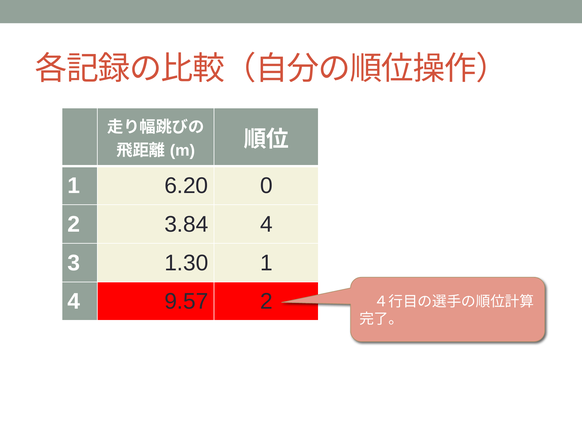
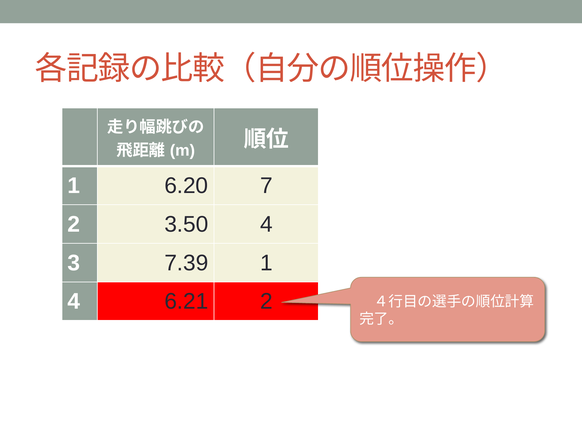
0: 0 -> 7
3.84: 3.84 -> 3.50
1.30: 1.30 -> 7.39
9.57: 9.57 -> 6.21
